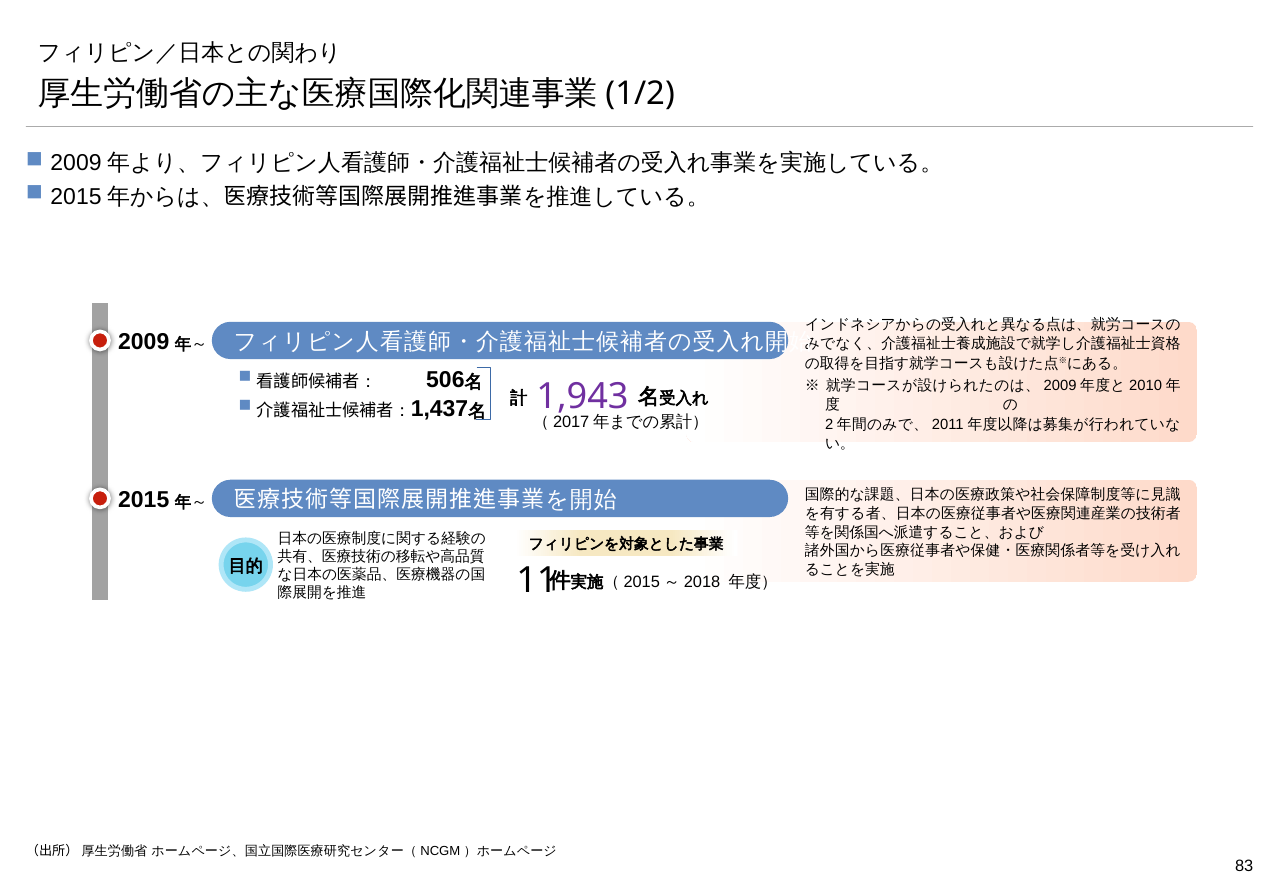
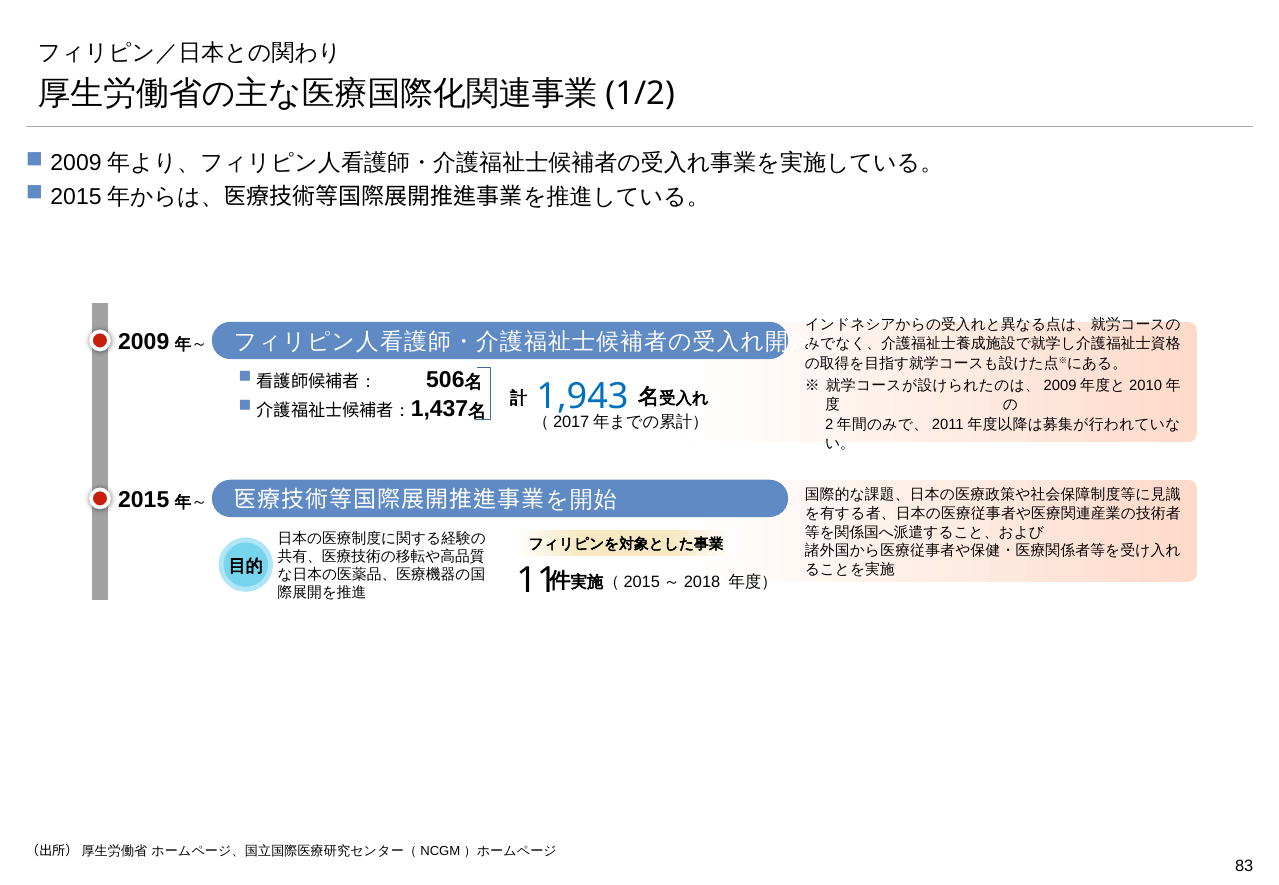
1,943 colour: purple -> blue
